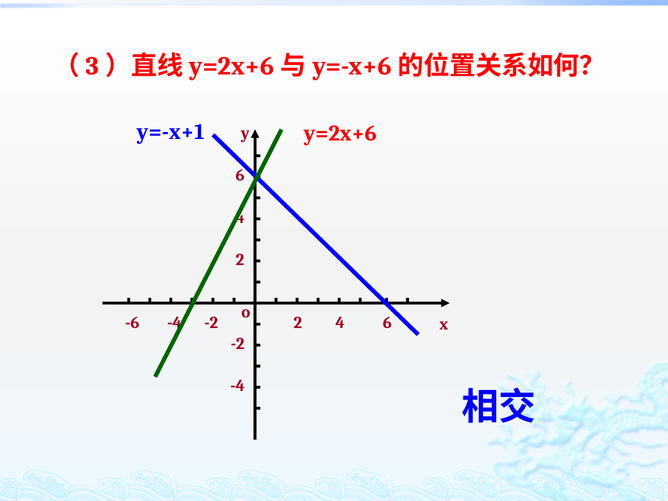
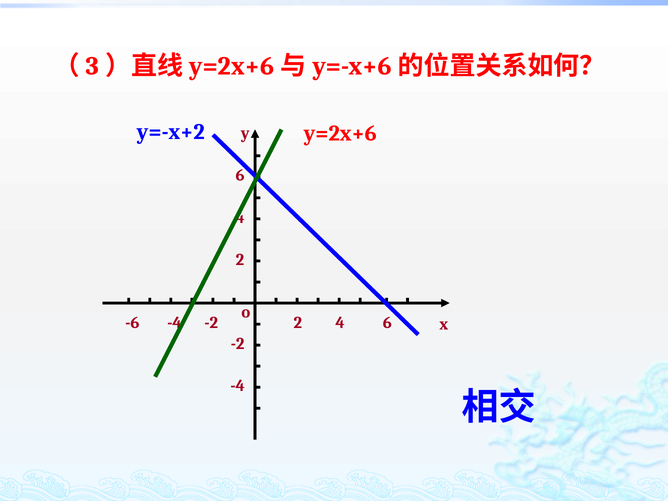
y=-x+1: y=-x+1 -> y=-x+2
